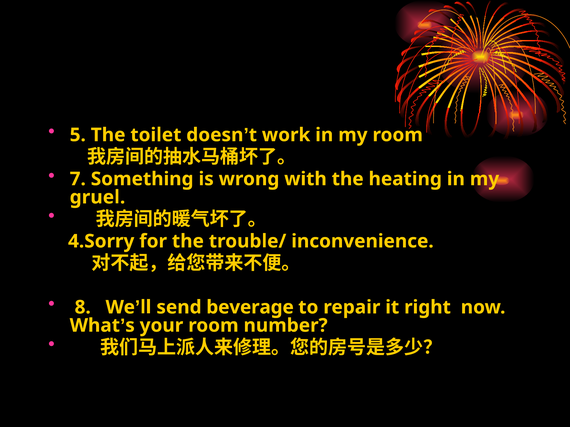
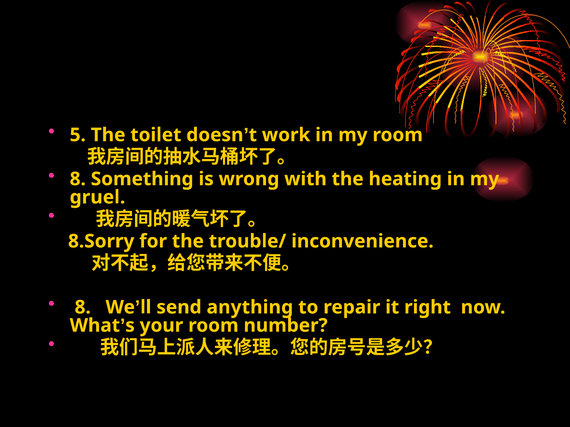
7 at (78, 179): 7 -> 8
4.Sorry: 4.Sorry -> 8.Sorry
beverage: beverage -> anything
